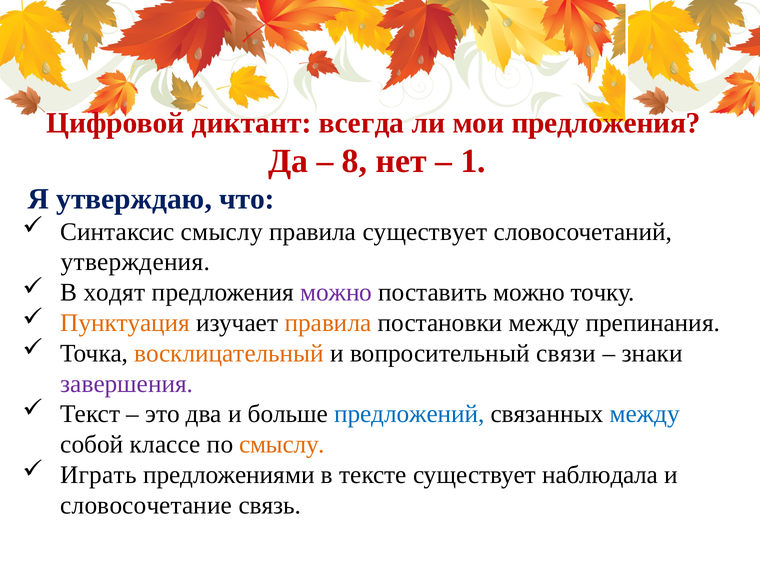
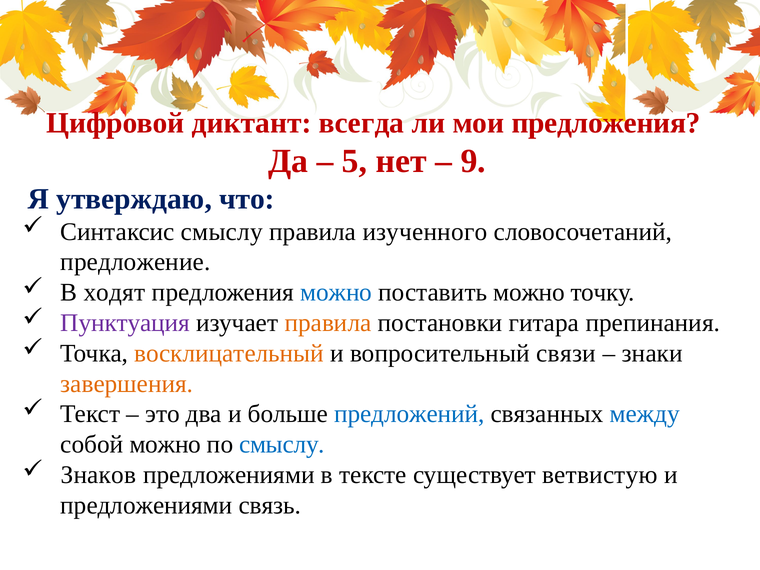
8: 8 -> 5
1: 1 -> 9
правила существует: существует -> изученного
утверждения: утверждения -> предложение
можно at (336, 292) colour: purple -> blue
Пунктуация colour: orange -> purple
постановки между: между -> гитара
завершения colour: purple -> orange
собой классе: классе -> можно
смыслу at (282, 444) colour: orange -> blue
Играть: Играть -> Знаков
наблюдала: наблюдала -> ветвистую
словосочетание at (146, 505): словосочетание -> предложениями
